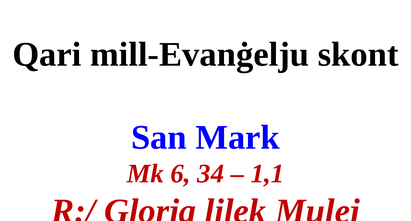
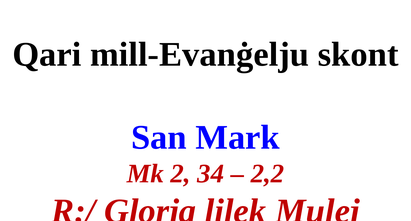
6: 6 -> 2
1,1: 1,1 -> 2,2
